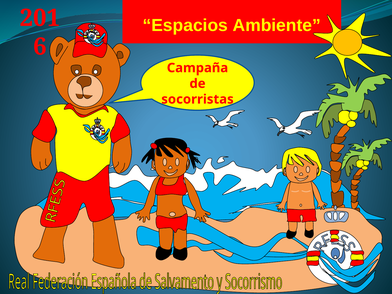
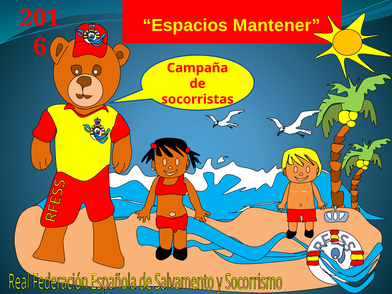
Ambiente: Ambiente -> Mantener
